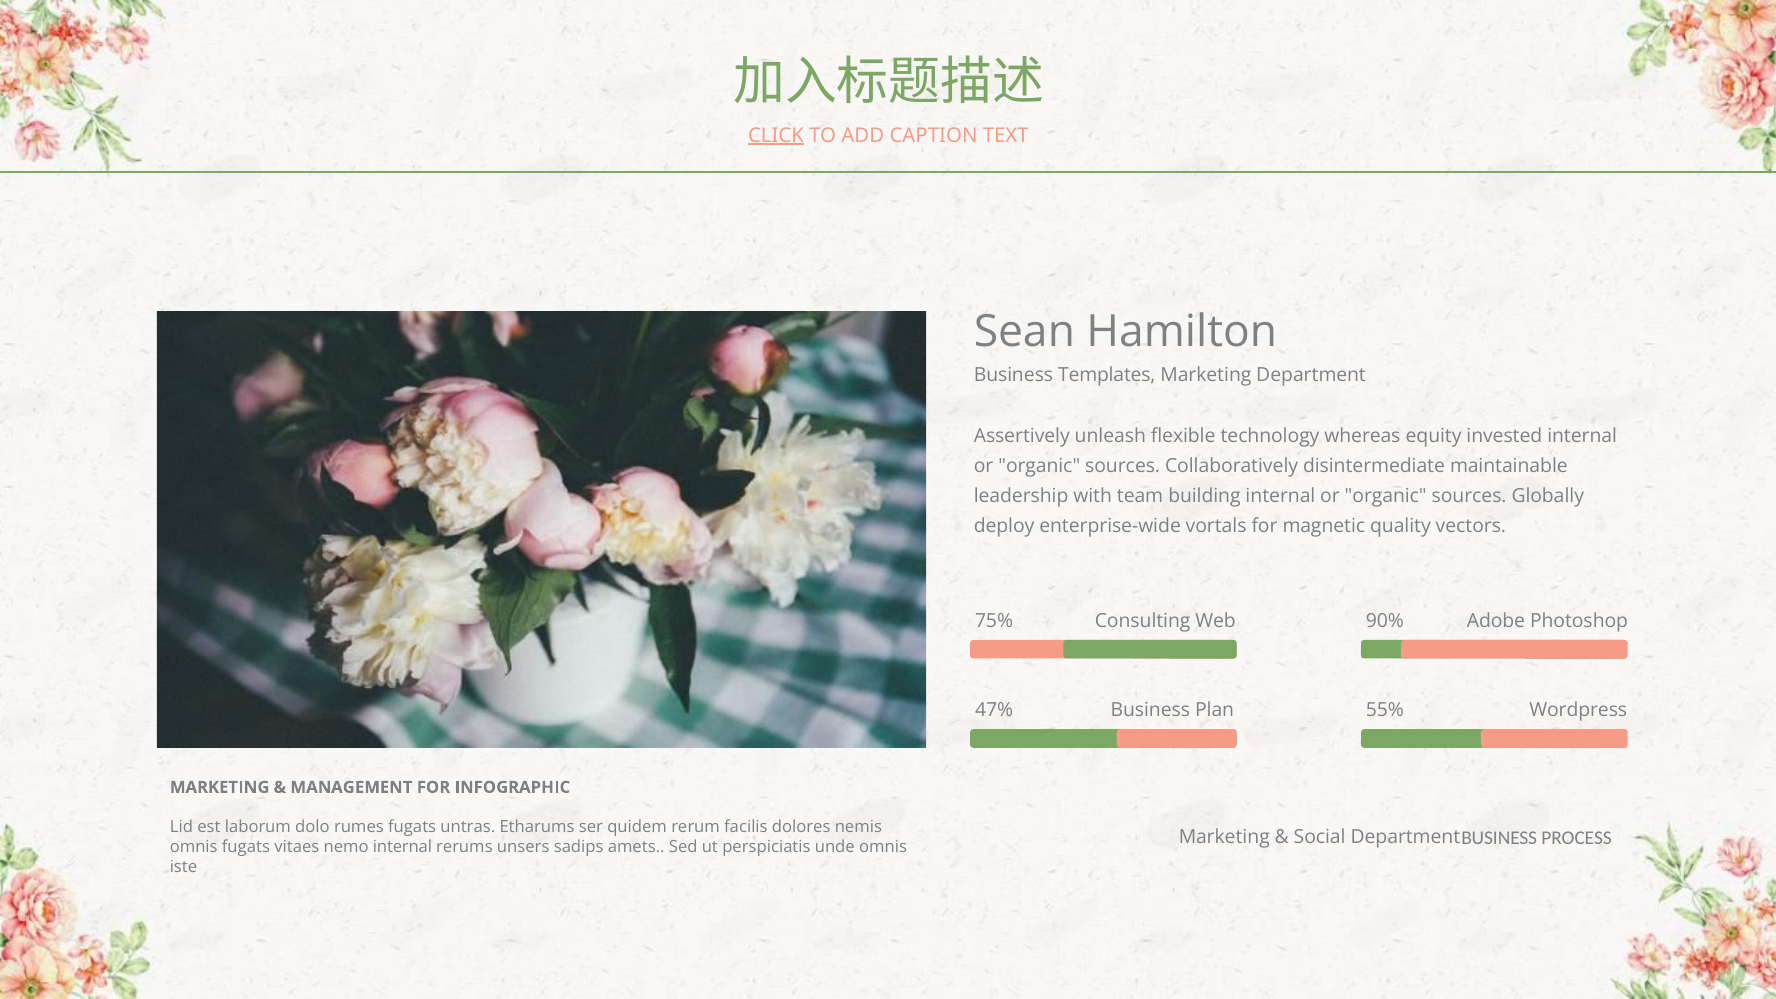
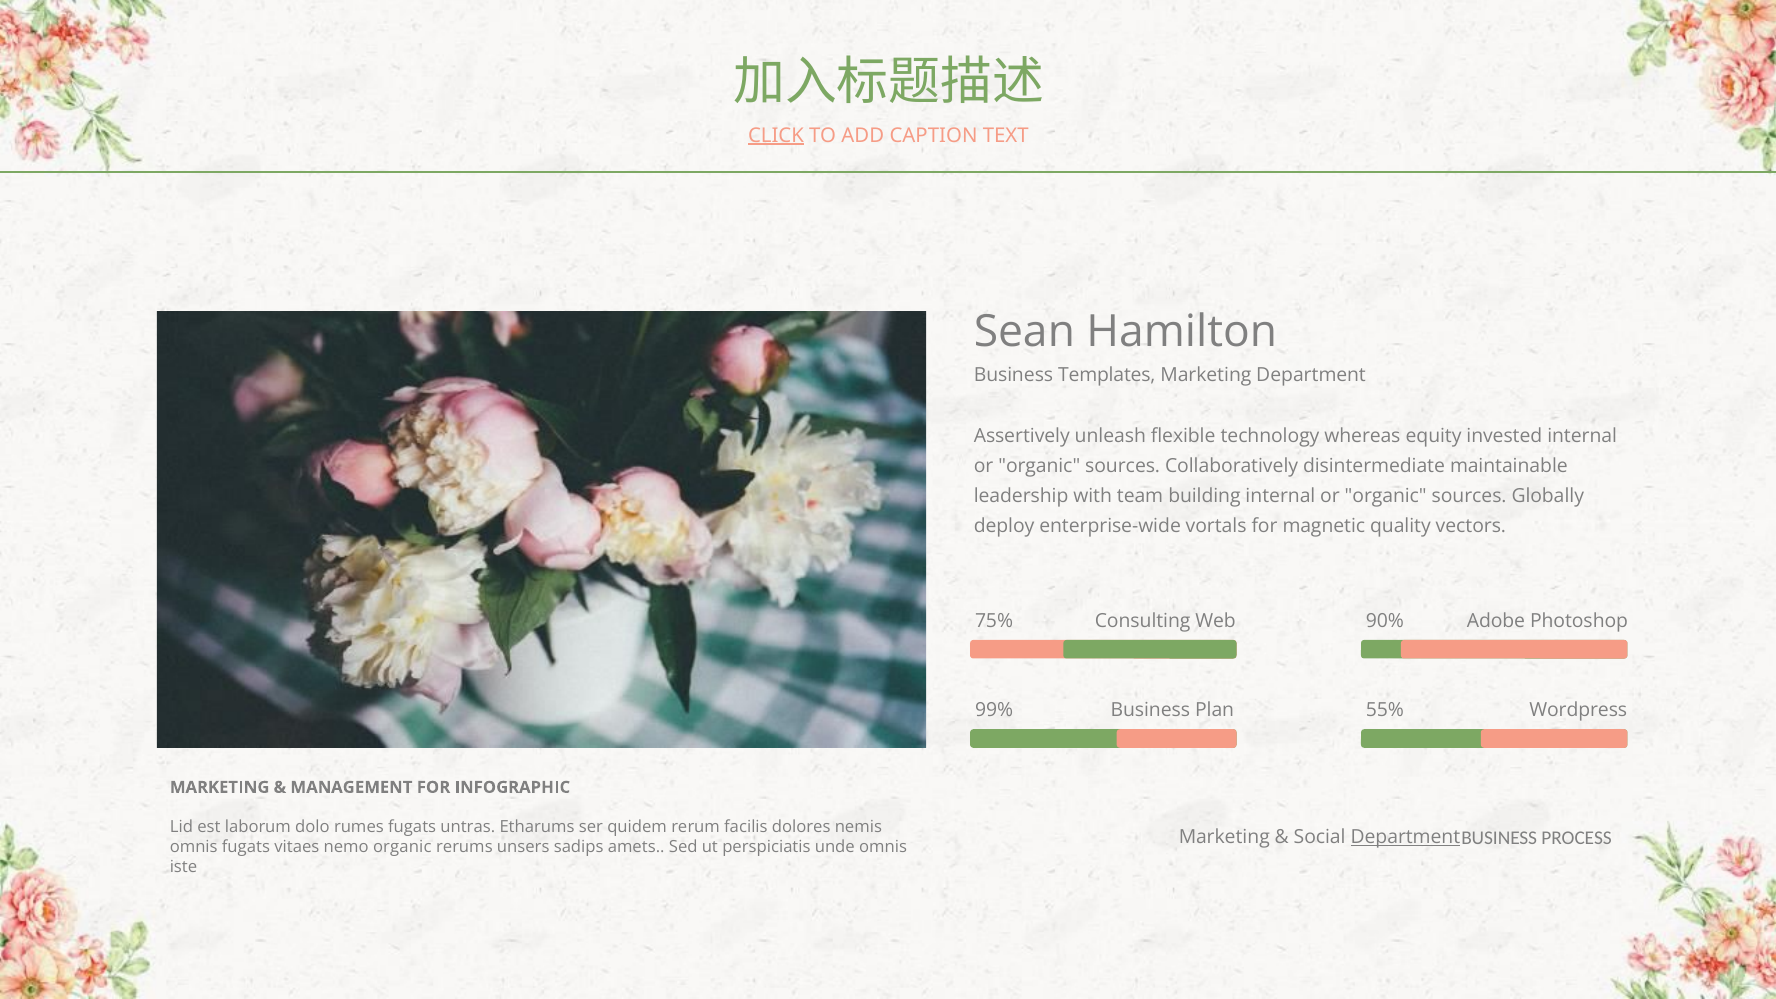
47%: 47% -> 99%
Department at (1405, 838) underline: none -> present
nemo internal: internal -> organic
